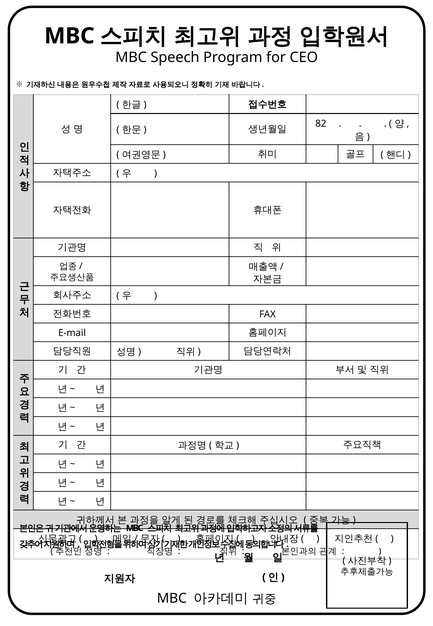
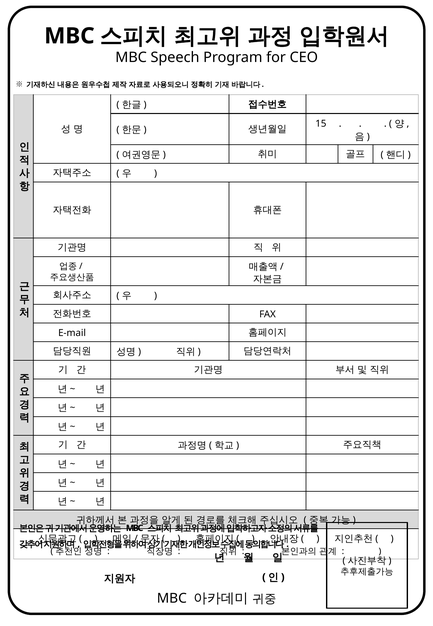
82: 82 -> 15
